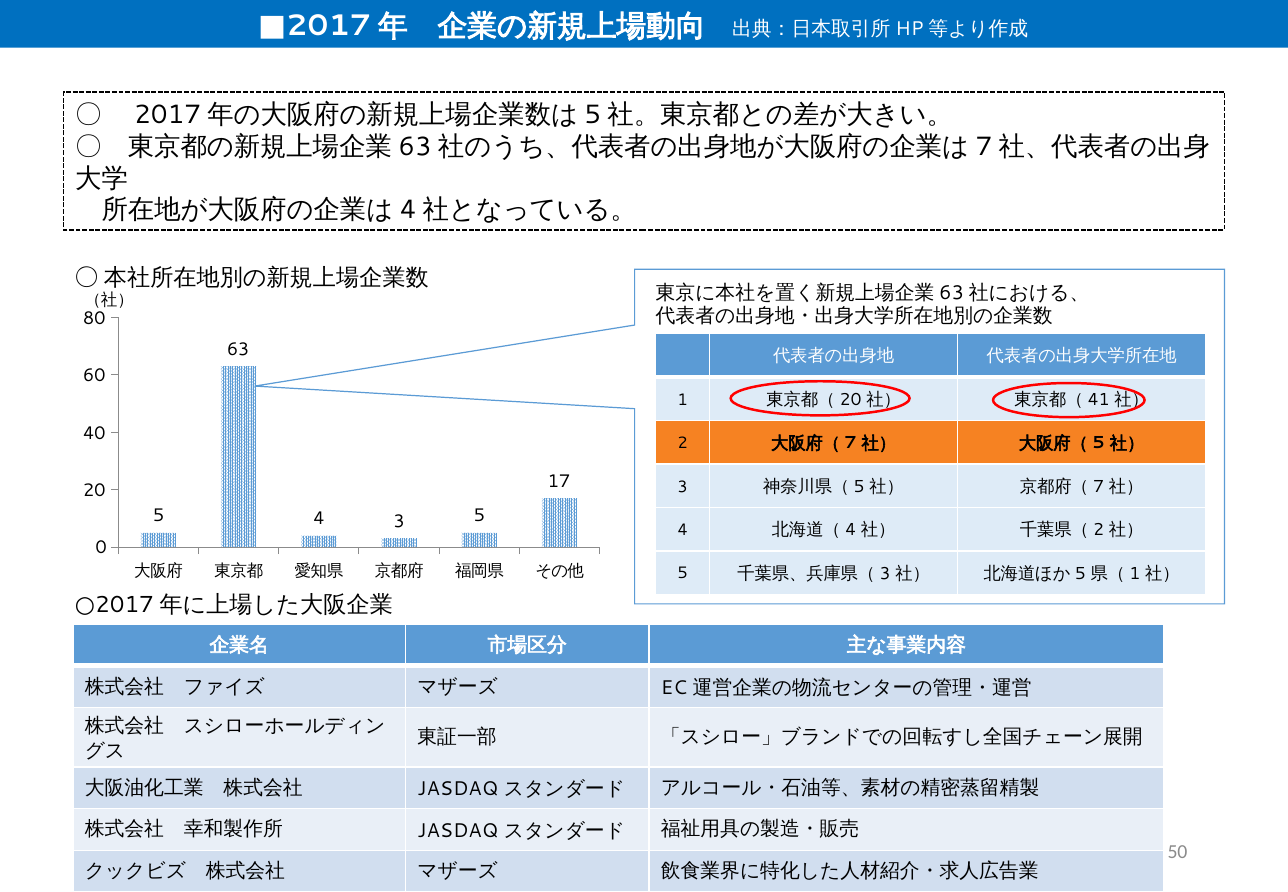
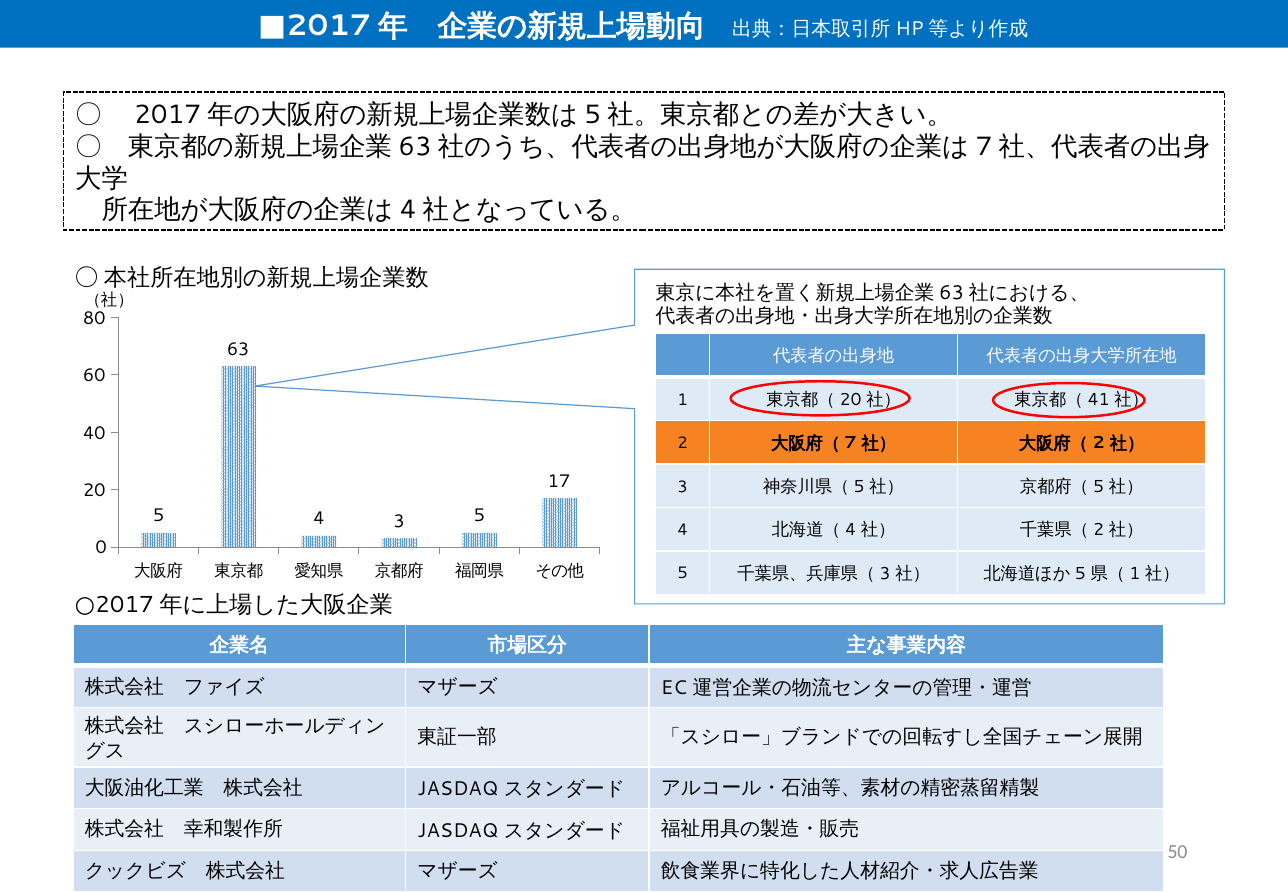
5 at (1099, 443): 5 -> 2
7 at (1099, 486): 7 -> 5
